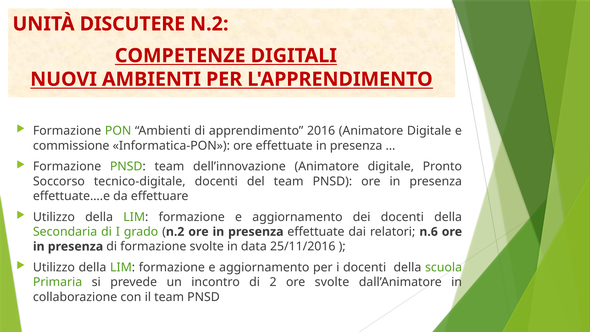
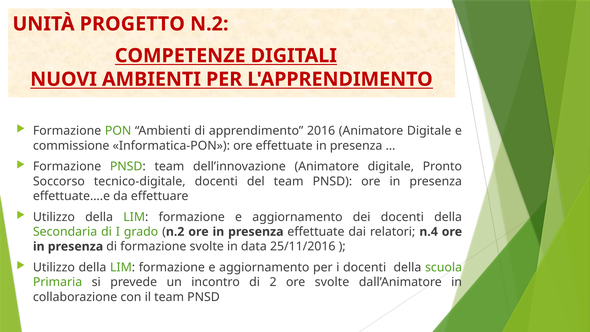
DISCUTERE: DISCUTERE -> PROGETTO
n.6: n.6 -> n.4
